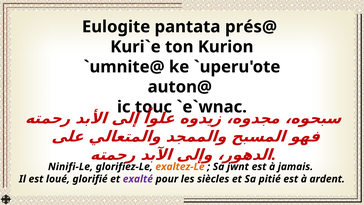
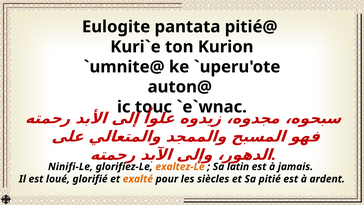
prés@: prés@ -> pitié@
jwnt: jwnt -> latin
exalté colour: purple -> orange
